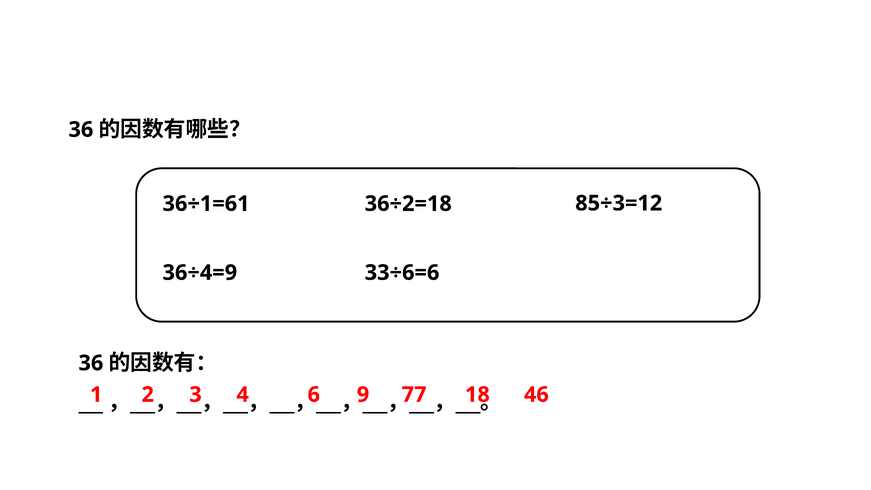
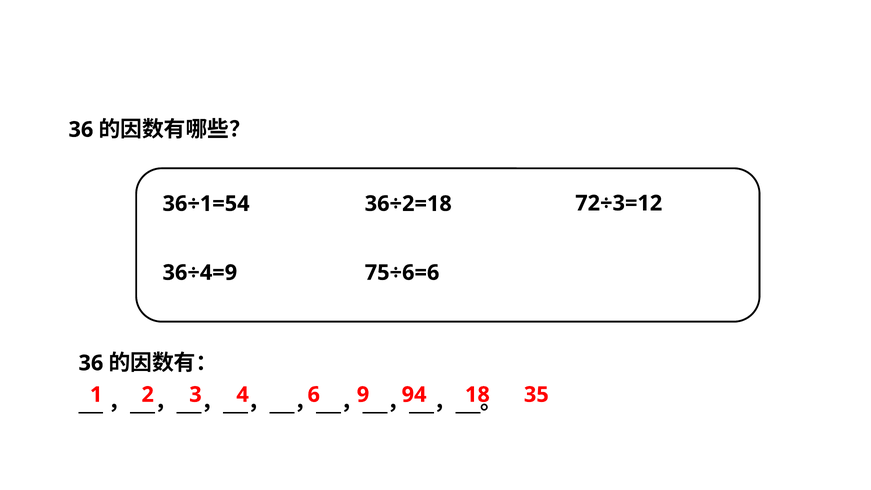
36÷1=61: 36÷1=61 -> 36÷1=54
85÷3=12: 85÷3=12 -> 72÷3=12
33÷6=6: 33÷6=6 -> 75÷6=6
77: 77 -> 94
46: 46 -> 35
